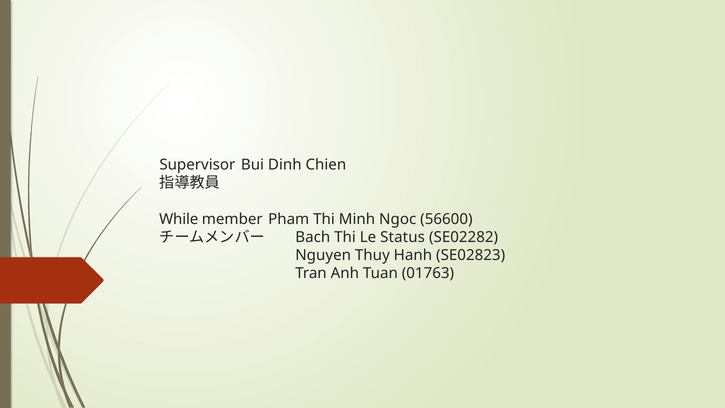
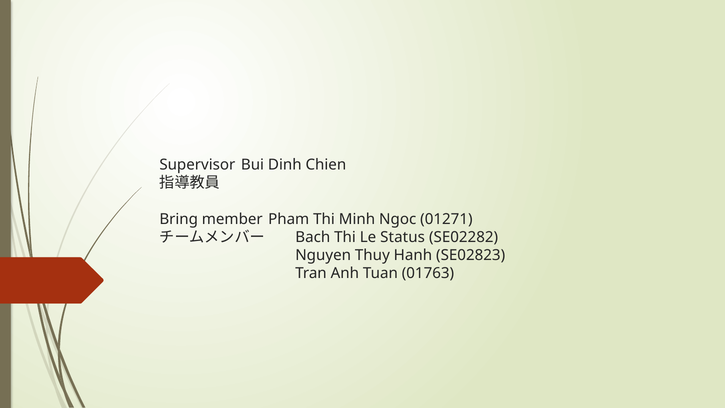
While: While -> Bring
56600: 56600 -> 01271
